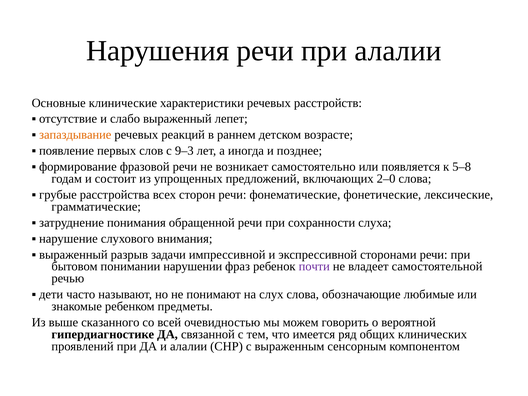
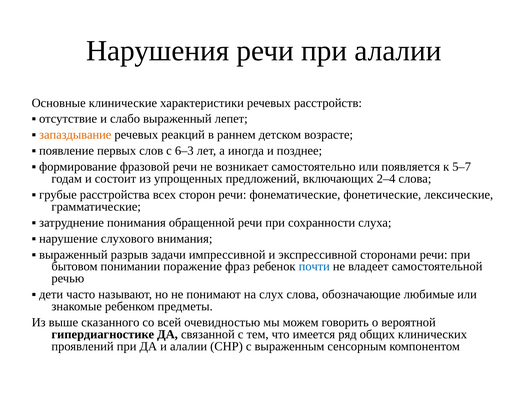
9–3: 9–3 -> 6–3
5–8: 5–8 -> 5–7
2–0: 2–0 -> 2–4
нарушении: нарушении -> поражение
почти colour: purple -> blue
